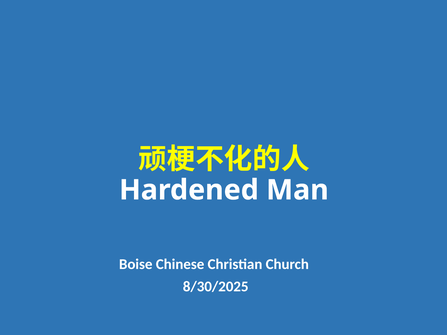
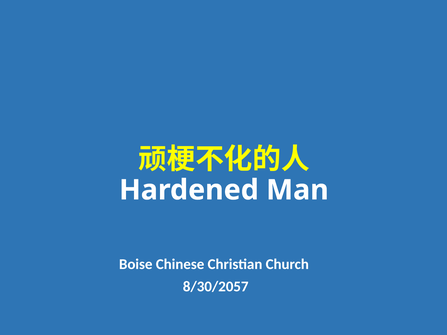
8/30/2025: 8/30/2025 -> 8/30/2057
